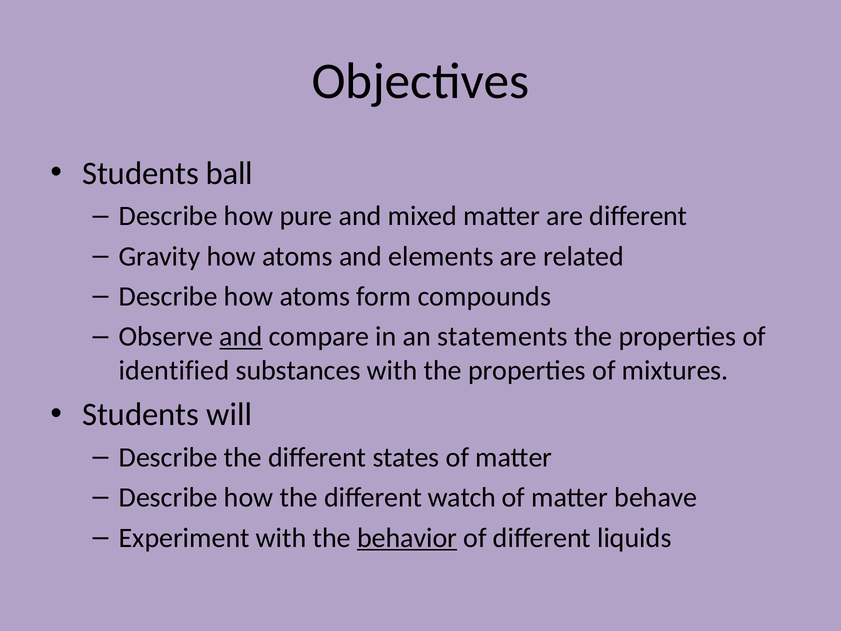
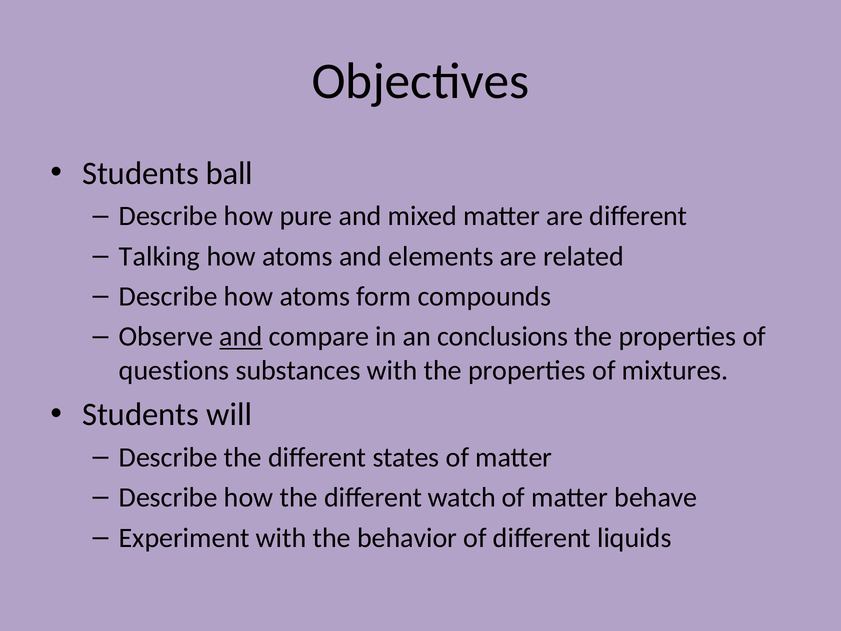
Gravity: Gravity -> Talking
statements: statements -> conclusions
identified: identified -> questions
behavior underline: present -> none
